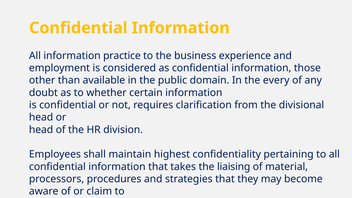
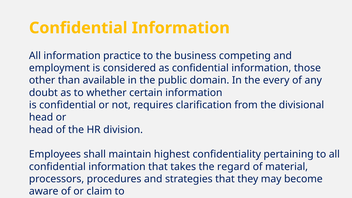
experience: experience -> competing
liaising: liaising -> regard
